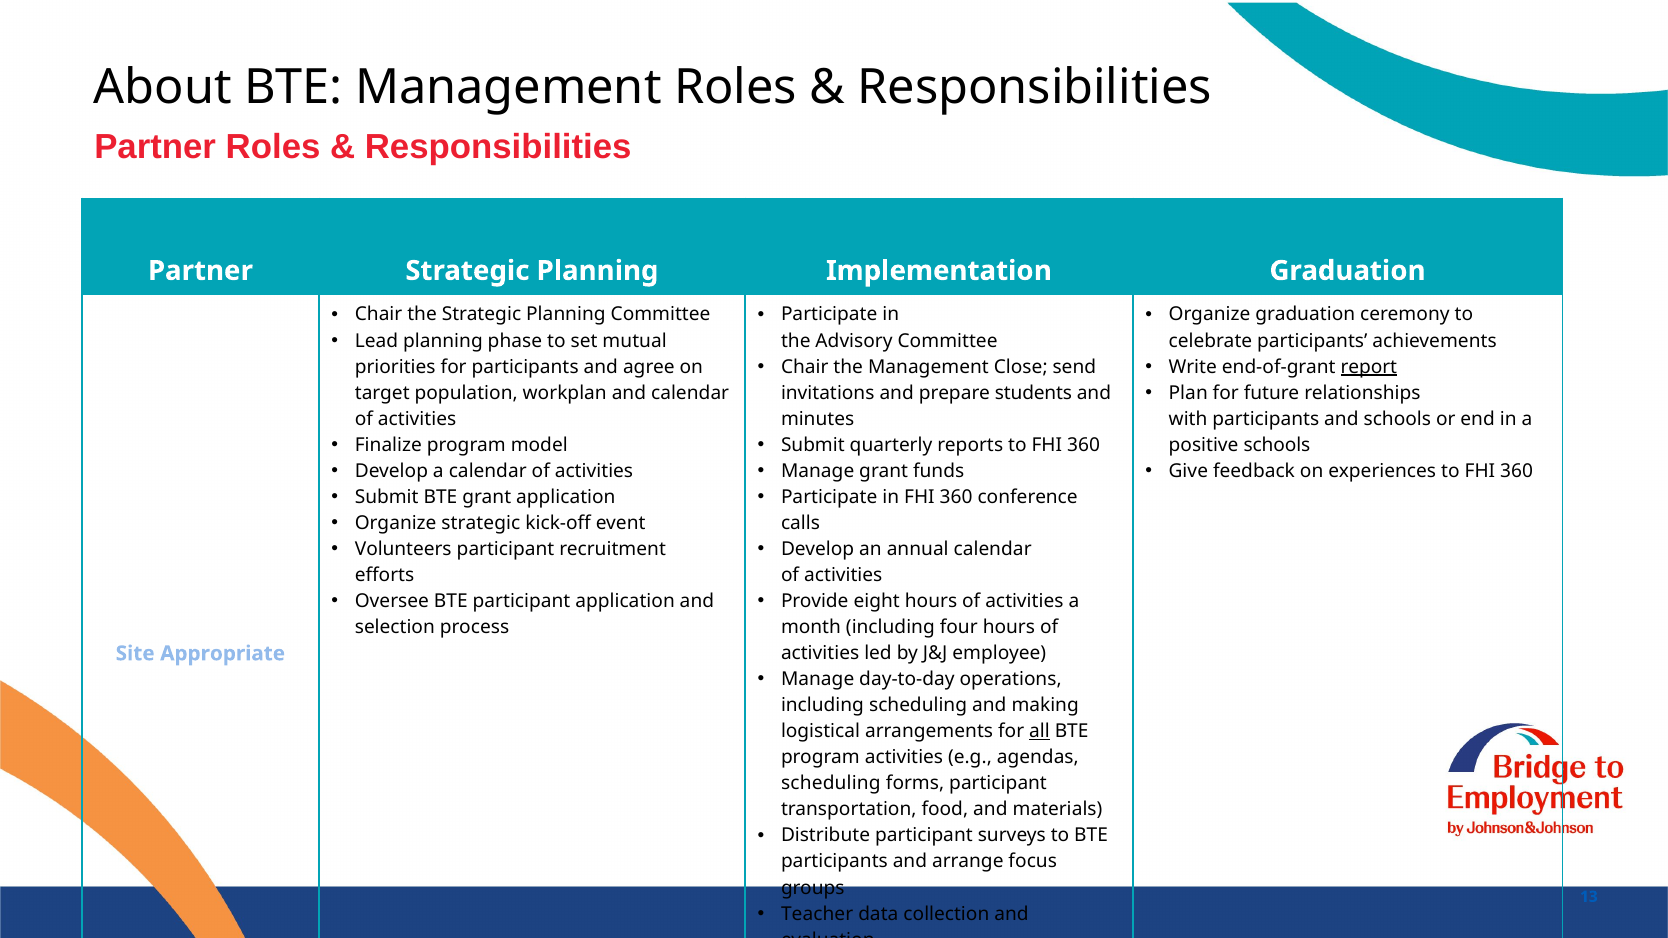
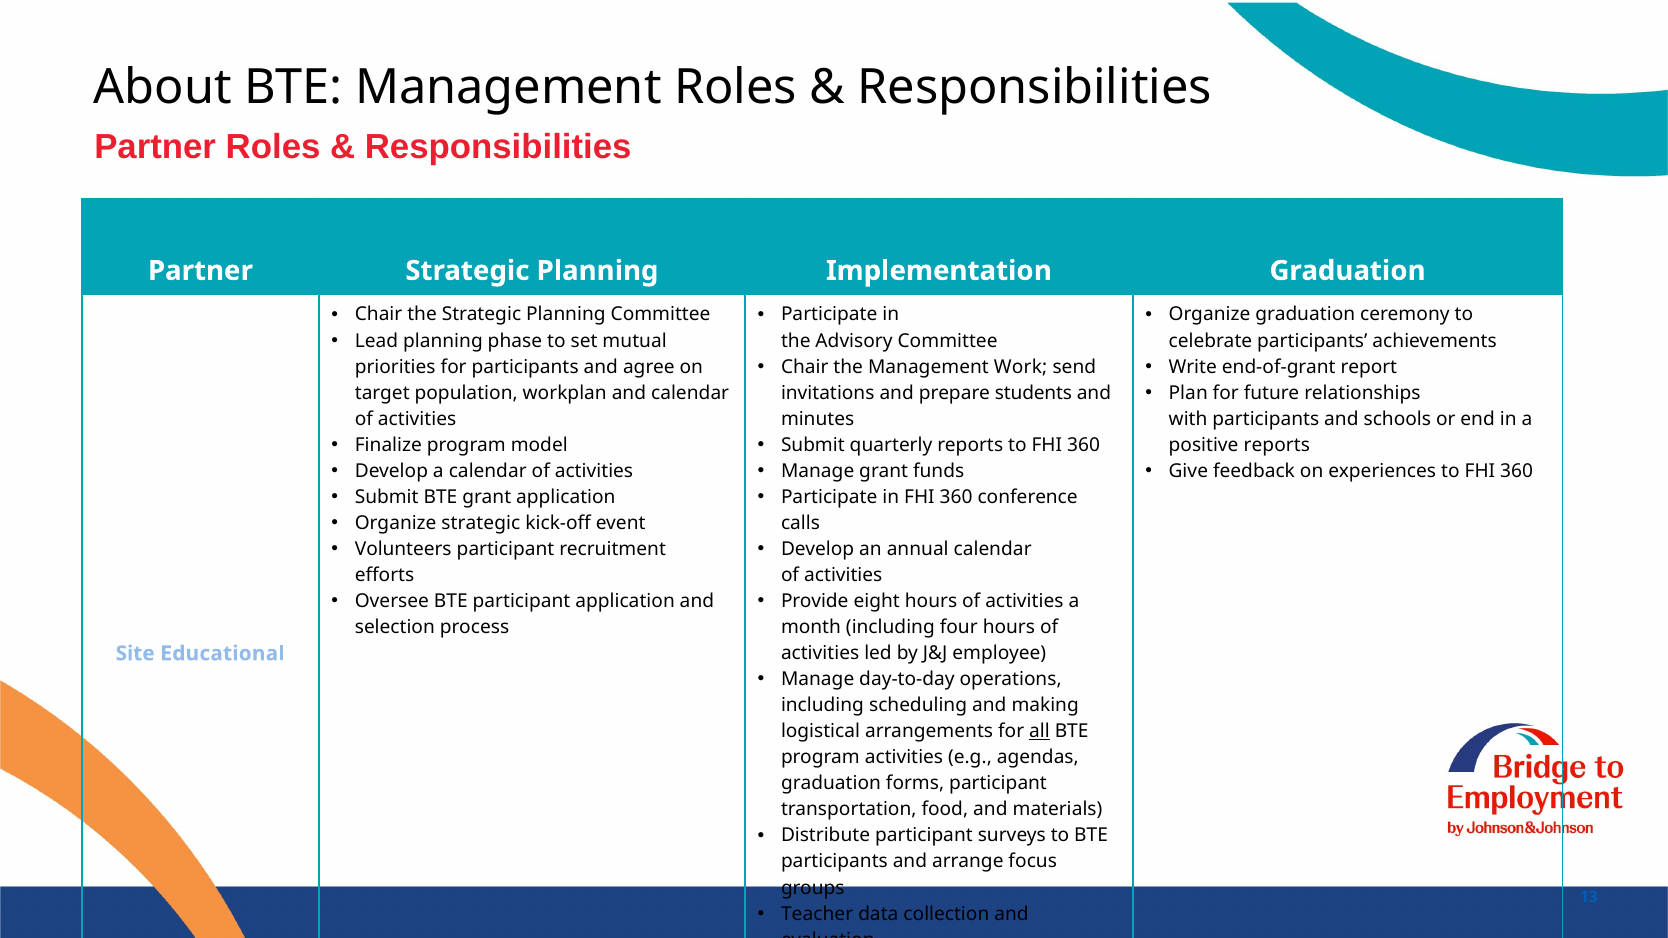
Close: Close -> Work
report underline: present -> none
positive schools: schools -> reports
Appropriate: Appropriate -> Educational
scheduling at (831, 784): scheduling -> graduation
